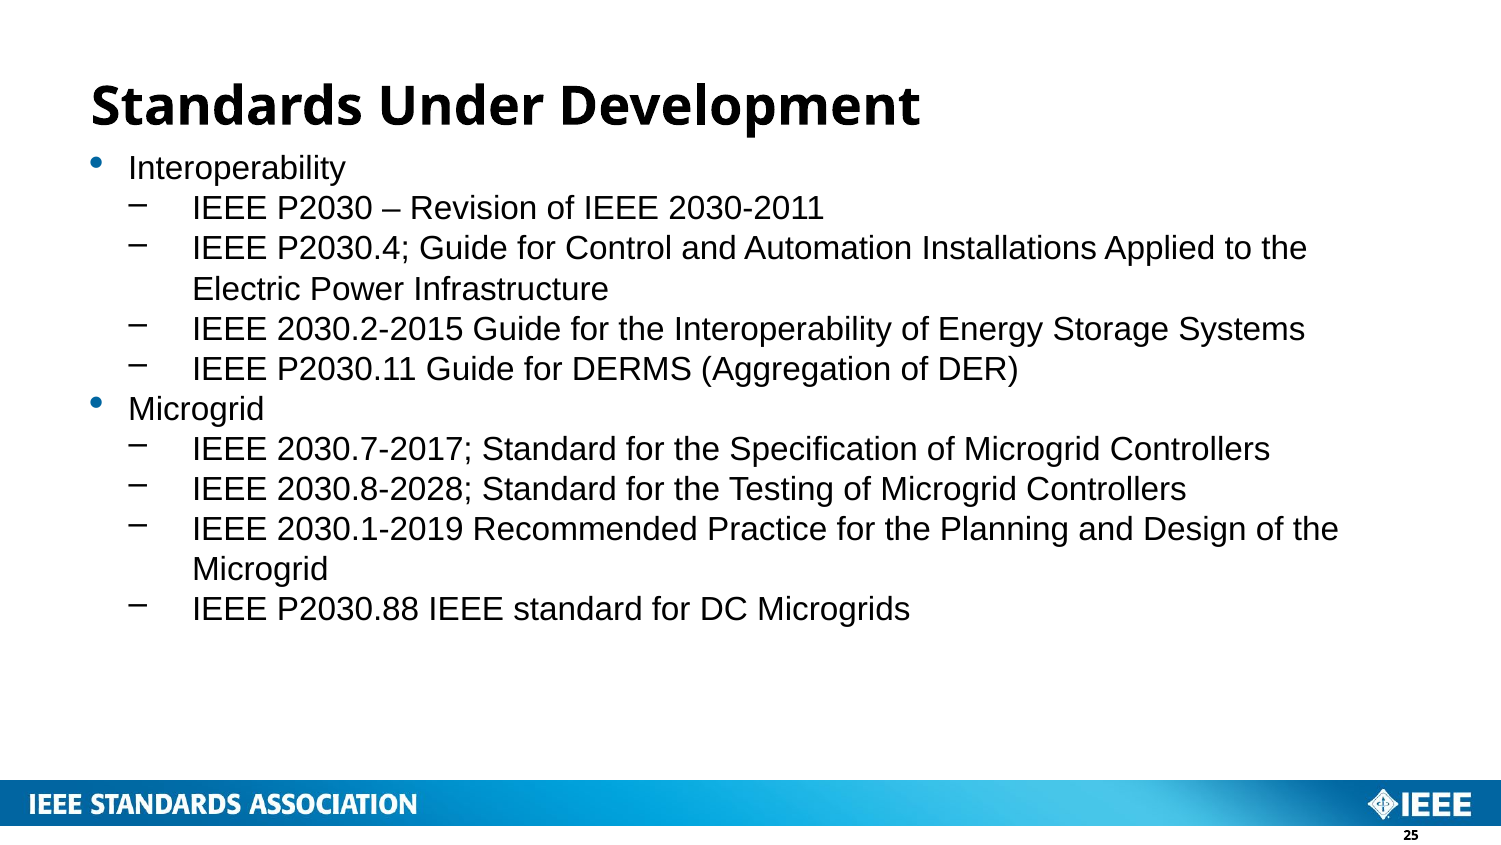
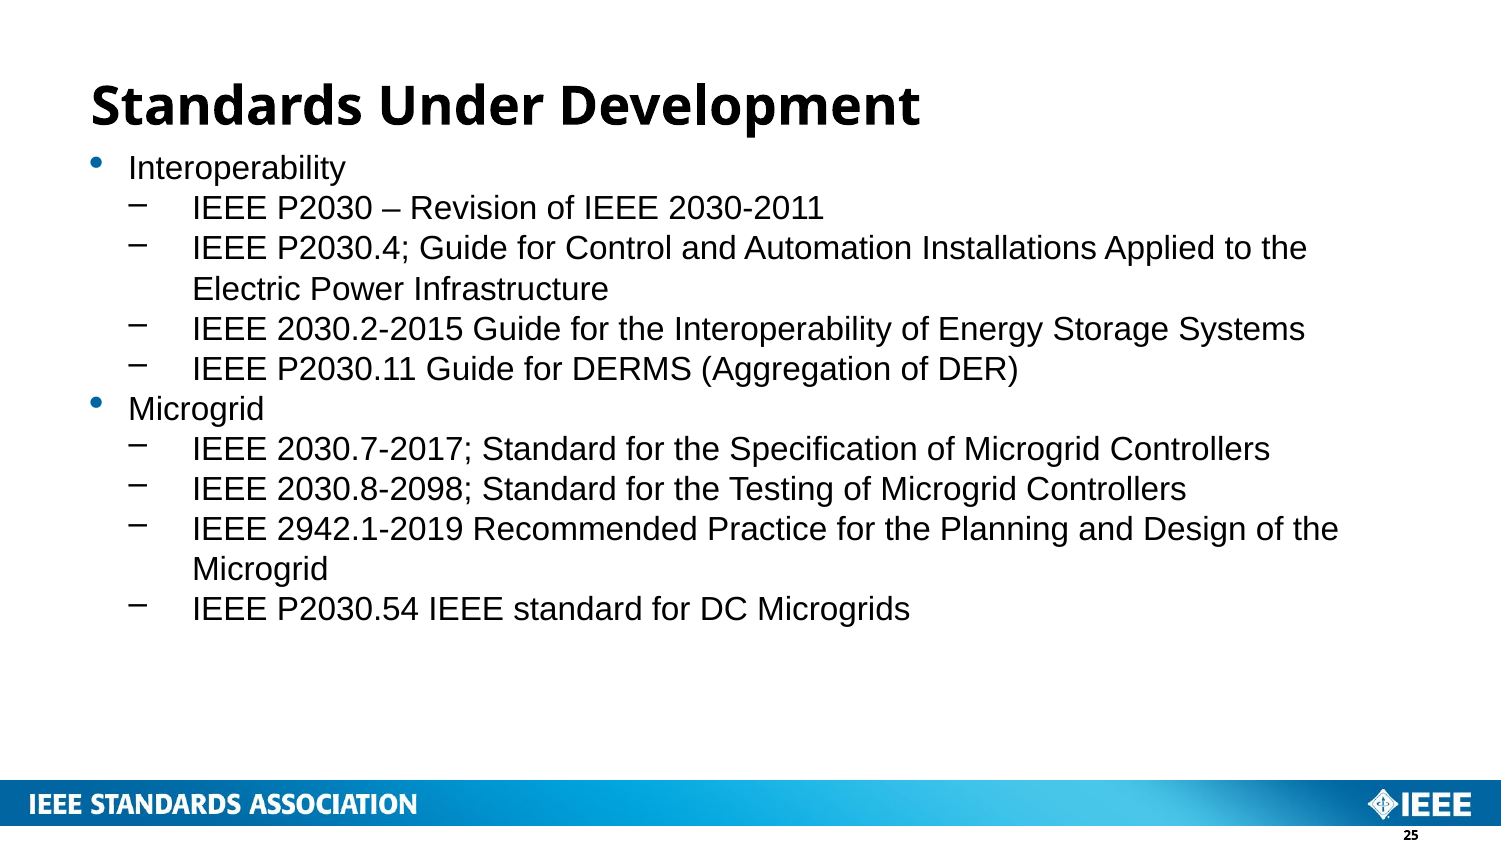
2030.8-2028: 2030.8-2028 -> 2030.8-2098
2030.1-2019: 2030.1-2019 -> 2942.1-2019
P2030.88: P2030.88 -> P2030.54
